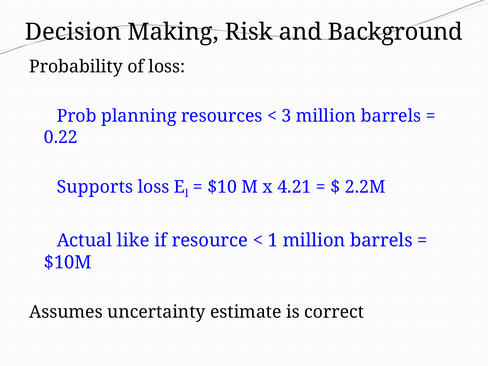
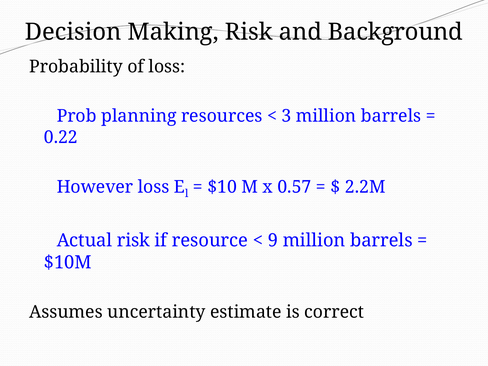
Supports: Supports -> However
4.21: 4.21 -> 0.57
Actual like: like -> risk
1: 1 -> 9
